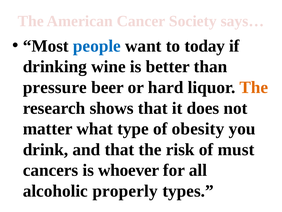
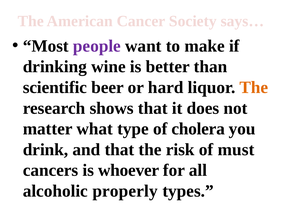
people colour: blue -> purple
today: today -> make
pressure: pressure -> scientific
obesity: obesity -> cholera
